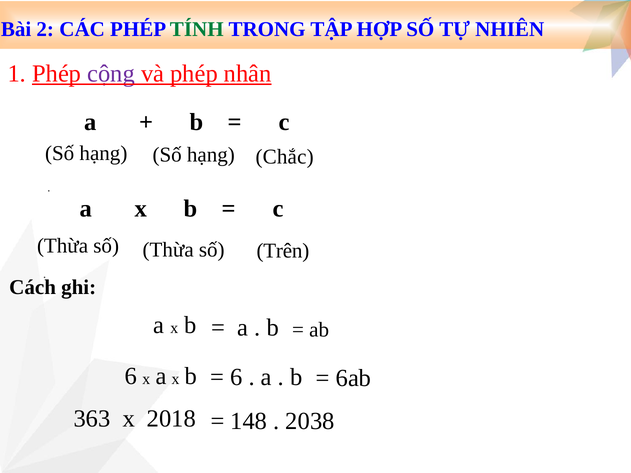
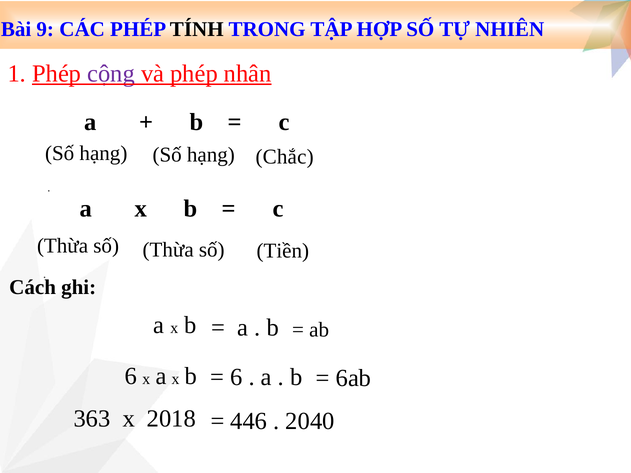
2: 2 -> 9
TÍNH colour: green -> black
Trên: Trên -> Tiền
148: 148 -> 446
2038: 2038 -> 2040
